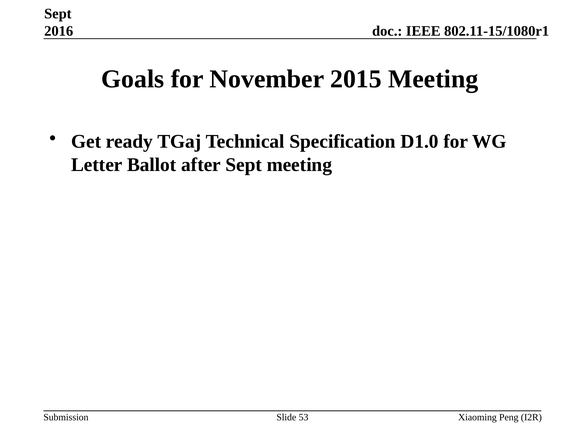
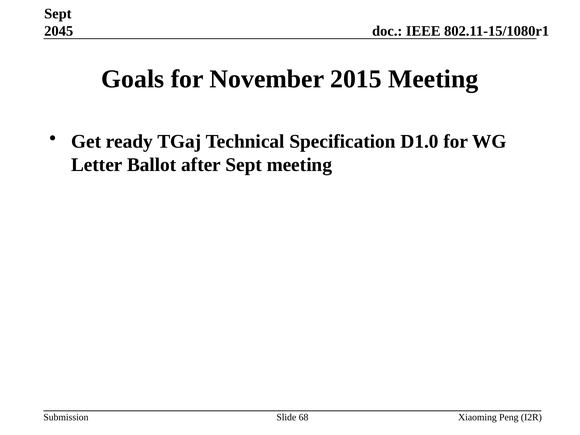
2016: 2016 -> 2045
53: 53 -> 68
